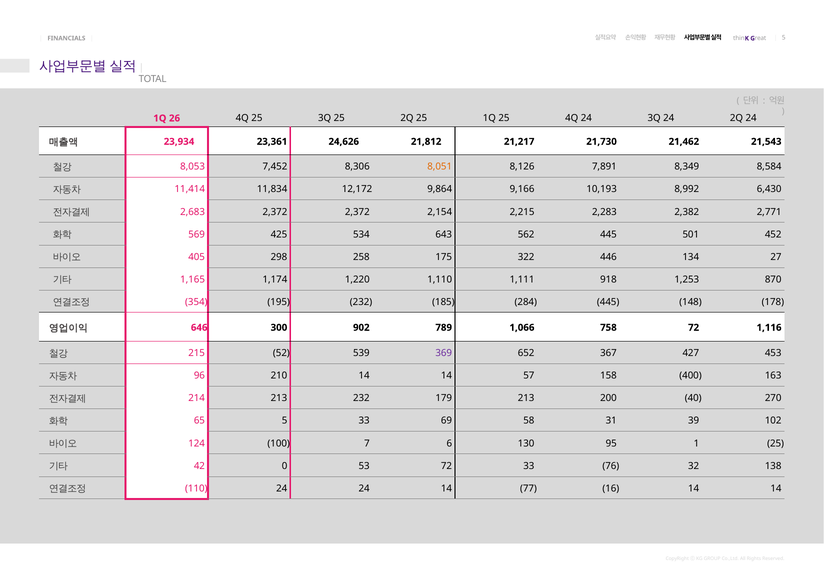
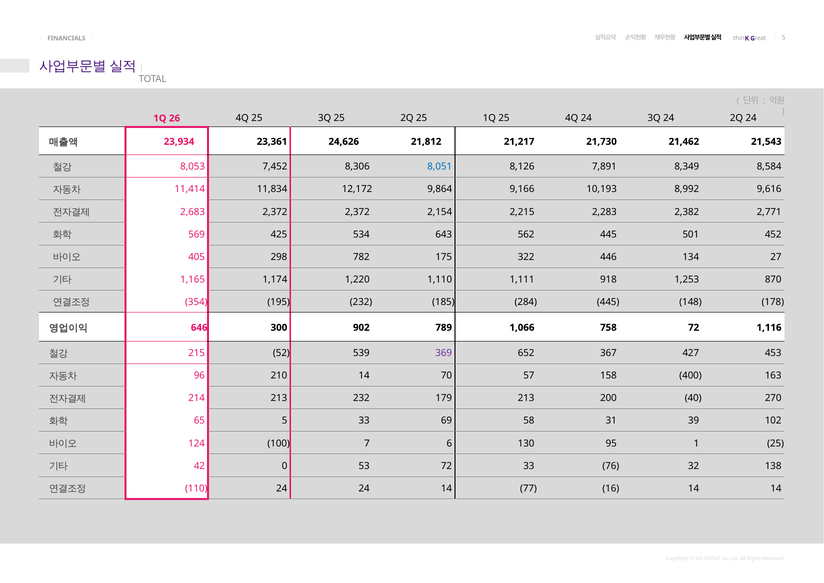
8,051 colour: orange -> blue
6,430: 6,430 -> 9,616
258: 258 -> 782
210 14 14: 14 -> 70
